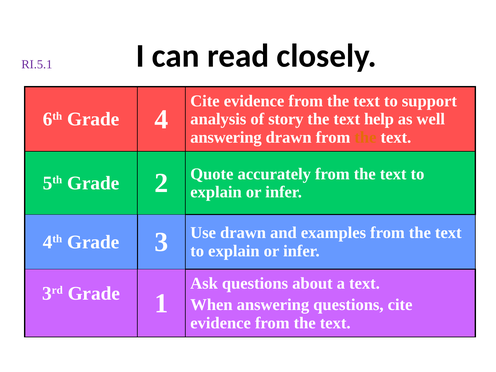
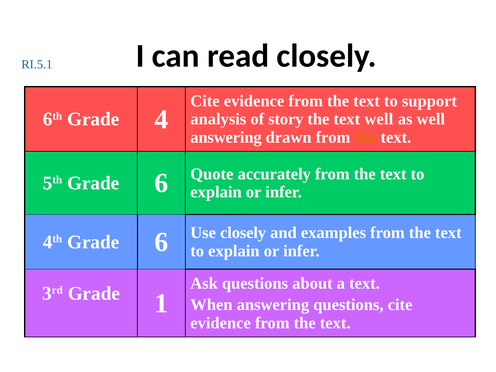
RI.5.1 colour: purple -> blue
text help: help -> well
5th Grade 2: 2 -> 6
4th Grade 3: 3 -> 6
Use drawn: drawn -> closely
